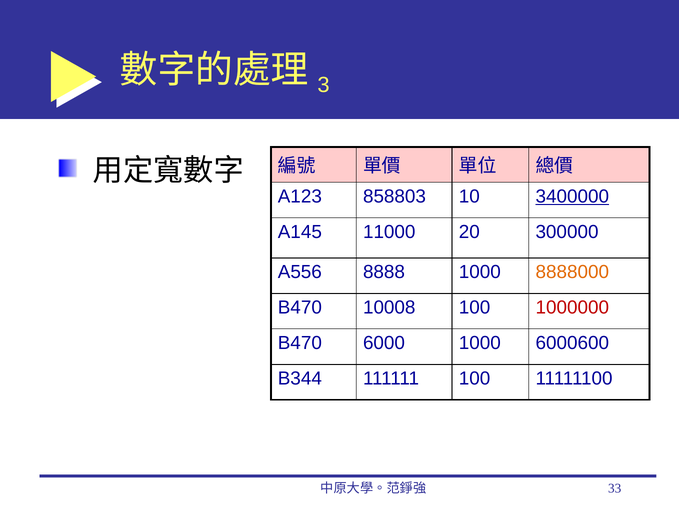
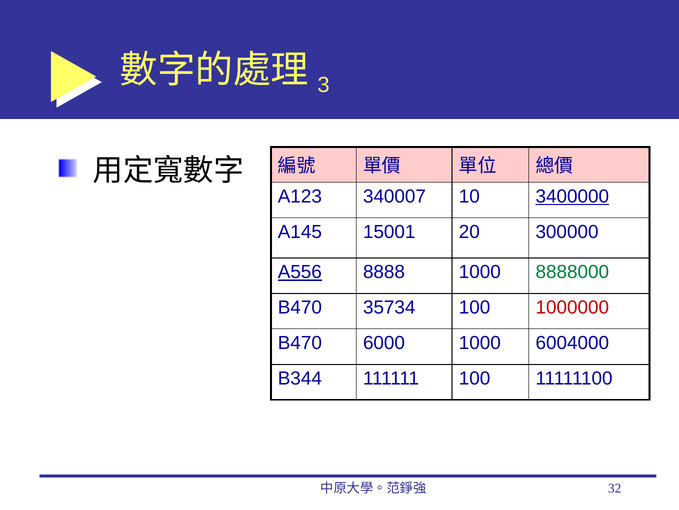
858803: 858803 -> 340007
11000: 11000 -> 15001
A556 underline: none -> present
8888000 colour: orange -> green
10008: 10008 -> 35734
6000600: 6000600 -> 6004000
33: 33 -> 32
